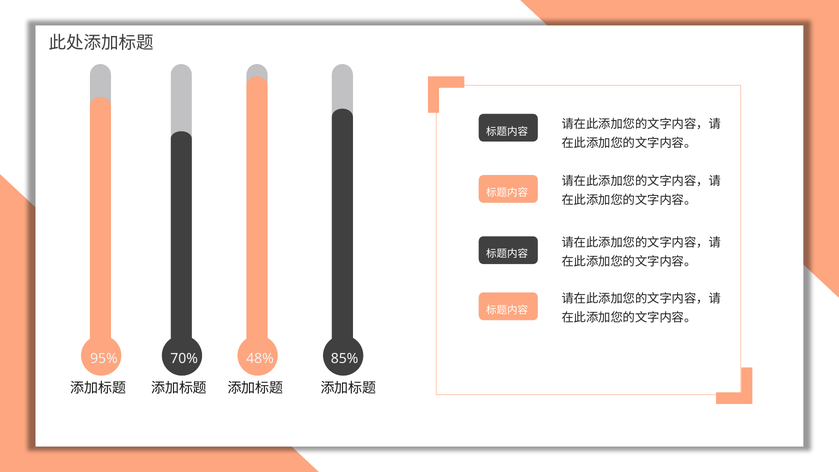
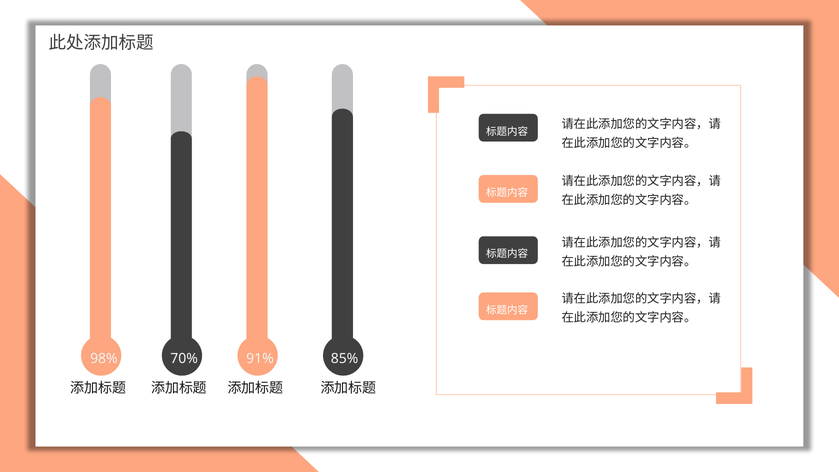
95%: 95% -> 98%
48%: 48% -> 91%
